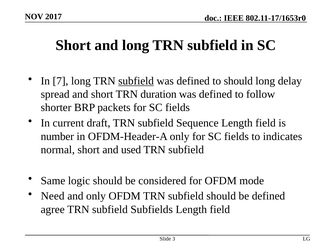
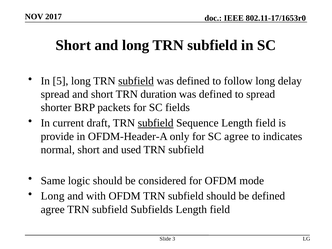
7: 7 -> 5
to should: should -> follow
to follow: follow -> spread
subfield at (156, 123) underline: none -> present
number: number -> provide
only for SC fields: fields -> agree
Need at (53, 196): Need -> Long
and only: only -> with
